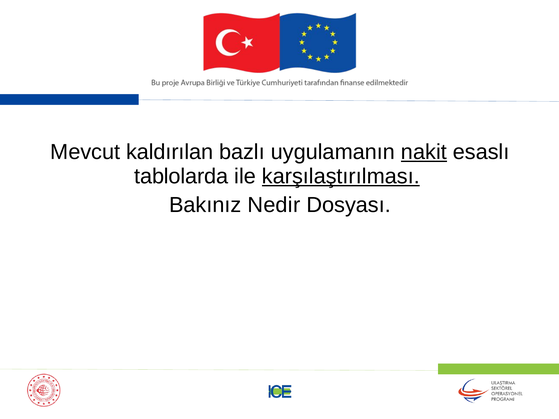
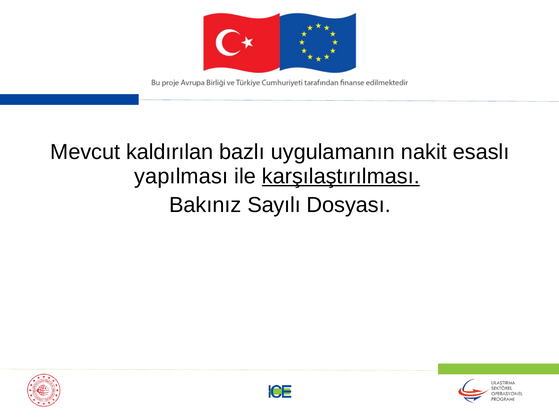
nakit underline: present -> none
tablolarda: tablolarda -> yapılması
Nedir: Nedir -> Sayılı
